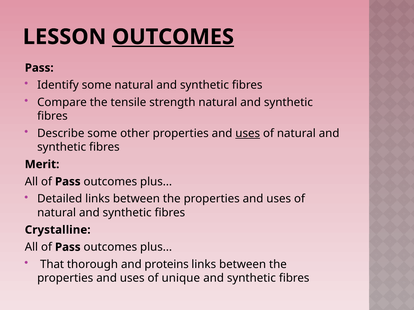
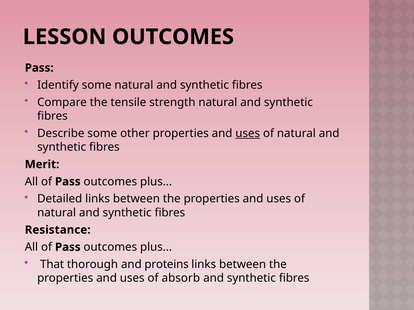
OUTCOMES at (173, 37) underline: present -> none
Crystalline: Crystalline -> Resistance
unique: unique -> absorb
